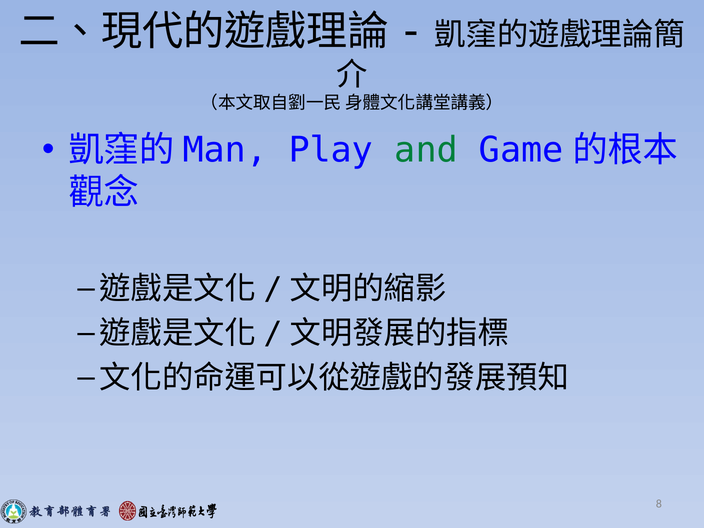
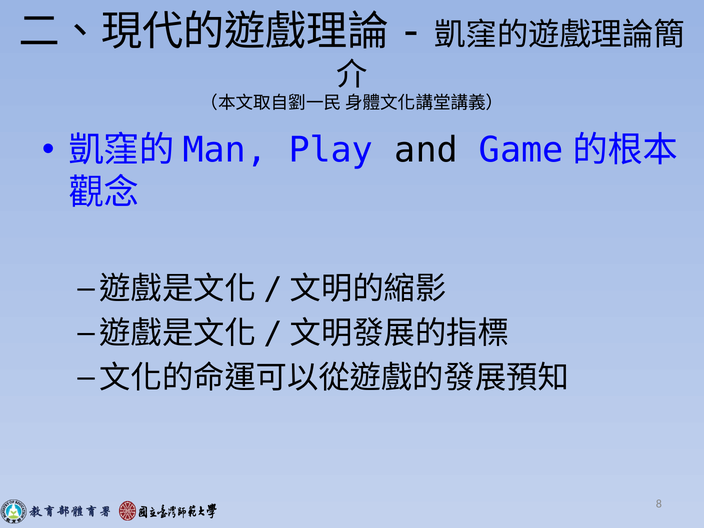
and colour: green -> black
